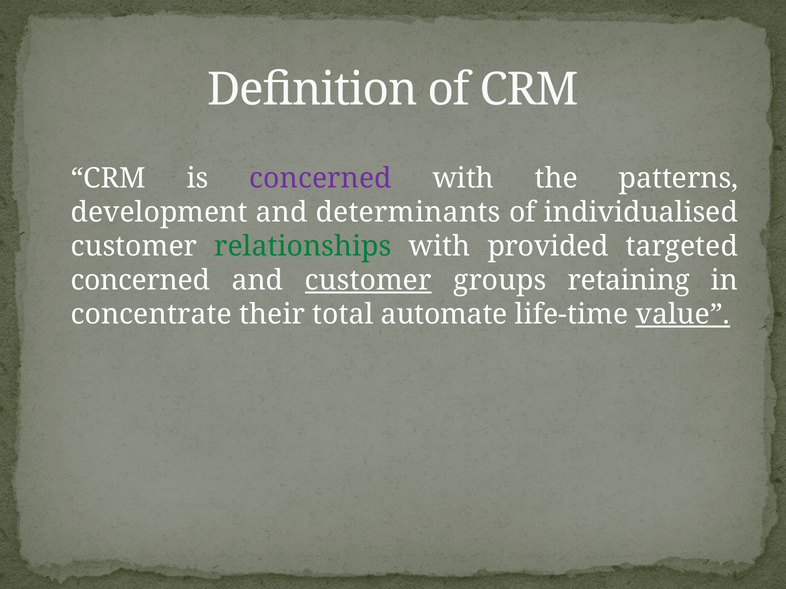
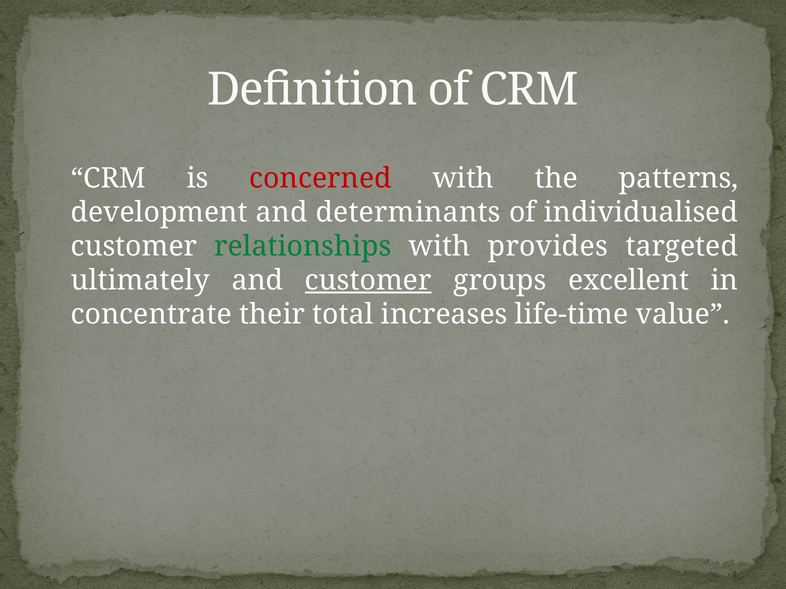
concerned at (321, 178) colour: purple -> red
provided: provided -> provides
concerned at (140, 281): concerned -> ultimately
retaining: retaining -> excellent
automate: automate -> increases
value underline: present -> none
